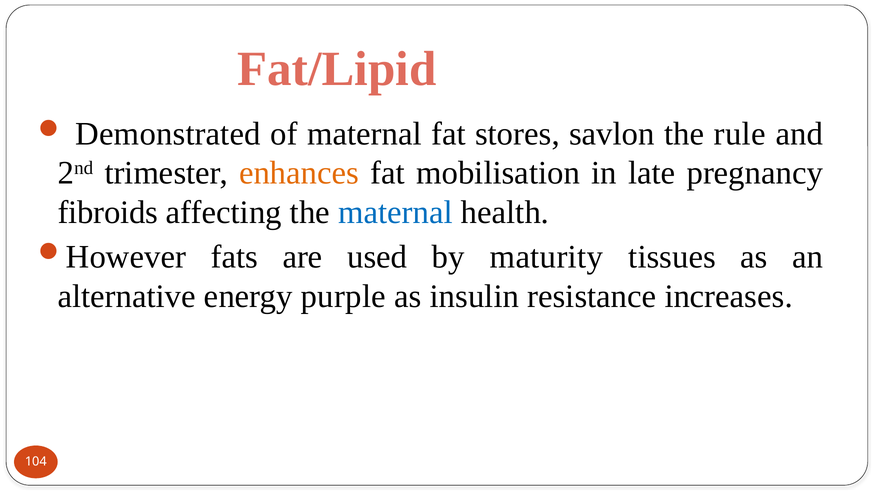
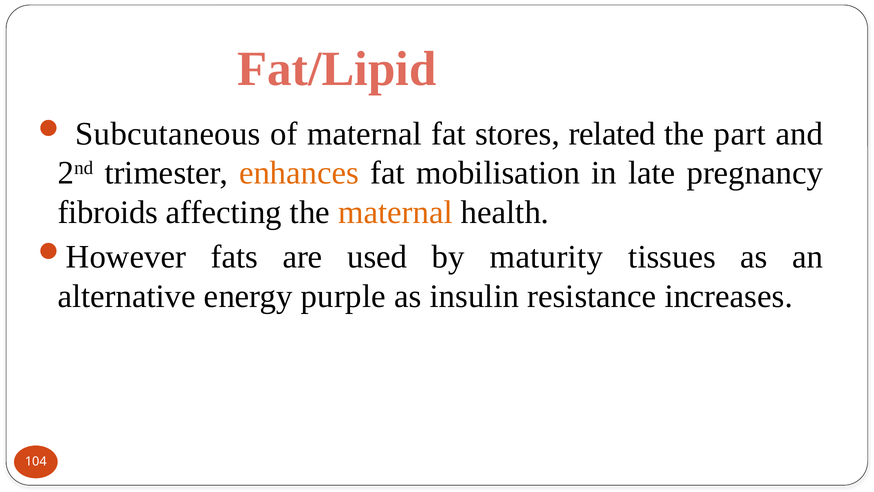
Demonstrated: Demonstrated -> Subcutaneous
savlon: savlon -> related
rule: rule -> part
maternal at (395, 212) colour: blue -> orange
